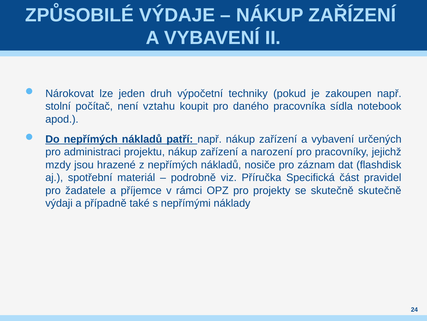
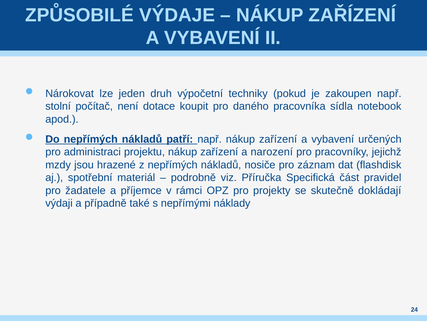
vztahu: vztahu -> dotace
skutečně skutečně: skutečně -> dokládají
